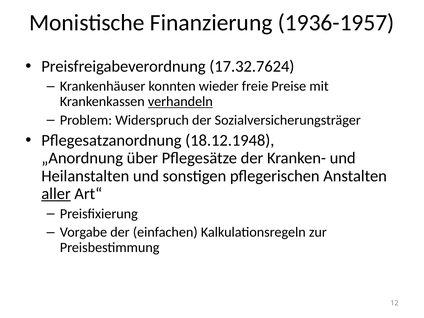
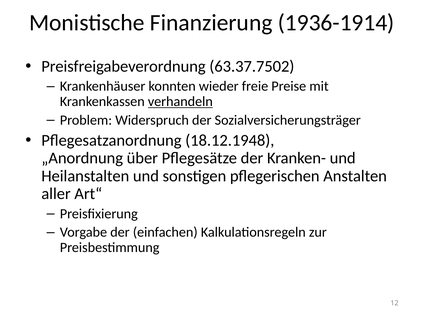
1936-1957: 1936-1957 -> 1936-1914
17.32.7624: 17.32.7624 -> 63.37.7502
aller underline: present -> none
